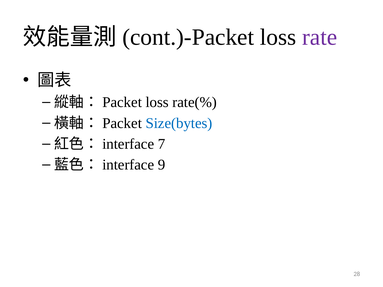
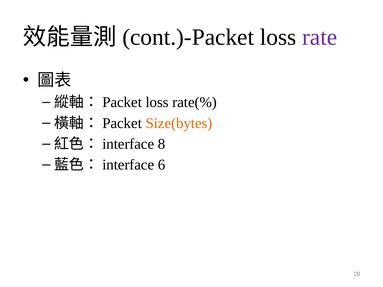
Size(bytes colour: blue -> orange
7: 7 -> 8
9: 9 -> 6
